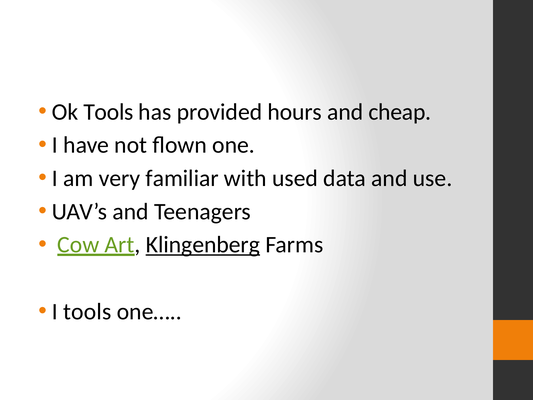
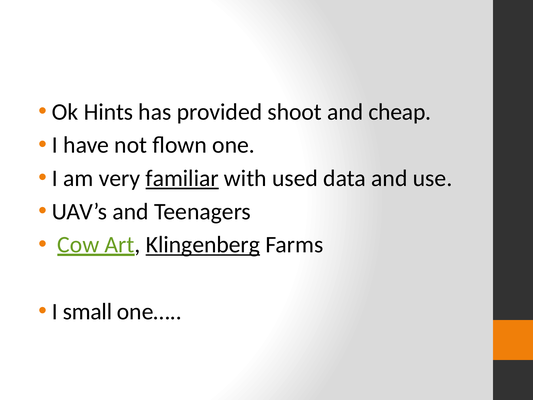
Ok Tools: Tools -> Hints
hours: hours -> shoot
familiar underline: none -> present
I tools: tools -> small
